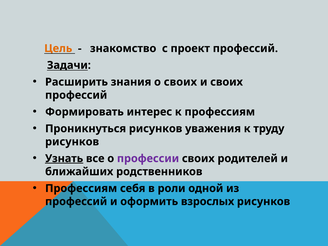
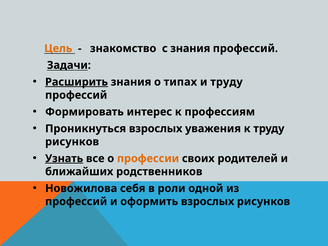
с проект: проект -> знания
Расширить underline: none -> present
о своих: своих -> типах
и своих: своих -> труду
Проникнуться рисунков: рисунков -> взрослых
профессии colour: purple -> orange
Профессиям at (81, 188): Профессиям -> Новожилова
